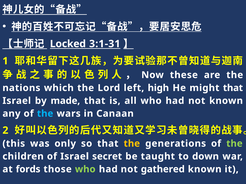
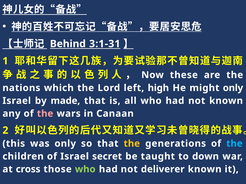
Locked: Locked -> Behind
might that: that -> only
the at (45, 114) colour: light blue -> pink
the at (234, 144) colour: light green -> light blue
fords: fords -> cross
gathered: gathered -> deliverer
